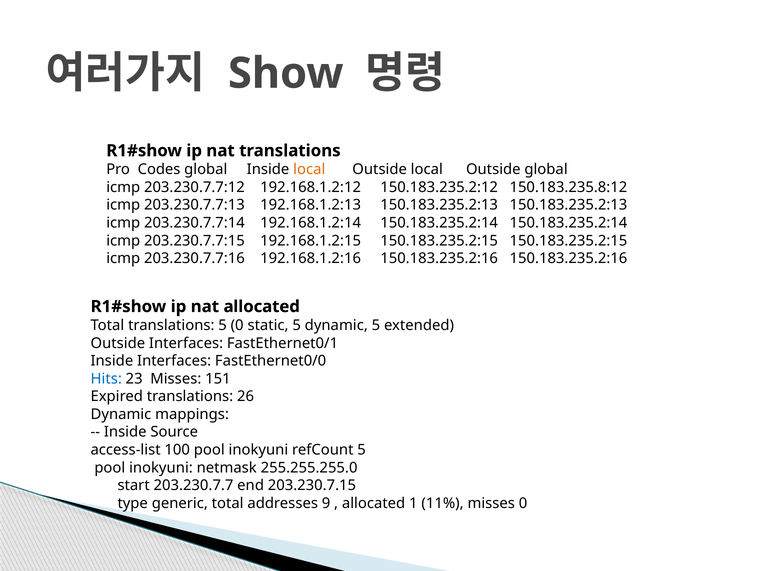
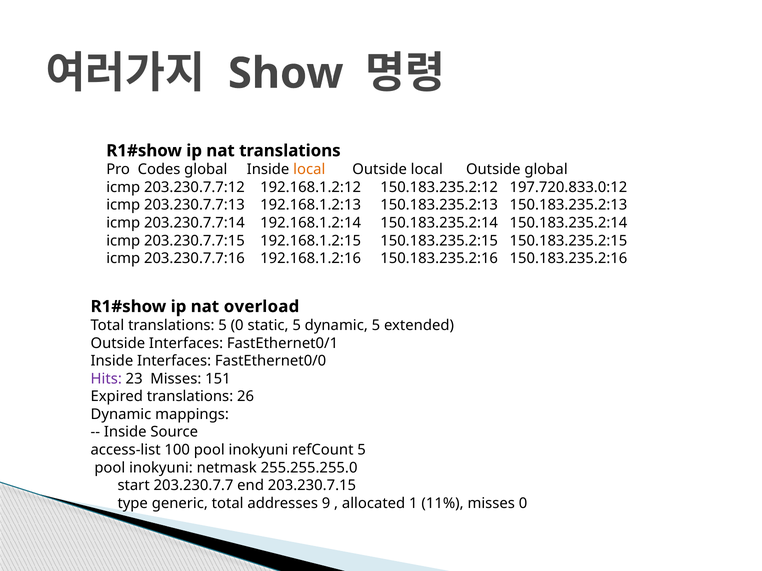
150.183.235.8:12: 150.183.235.8:12 -> 197.720.833.0:12
nat allocated: allocated -> overload
Hits colour: blue -> purple
